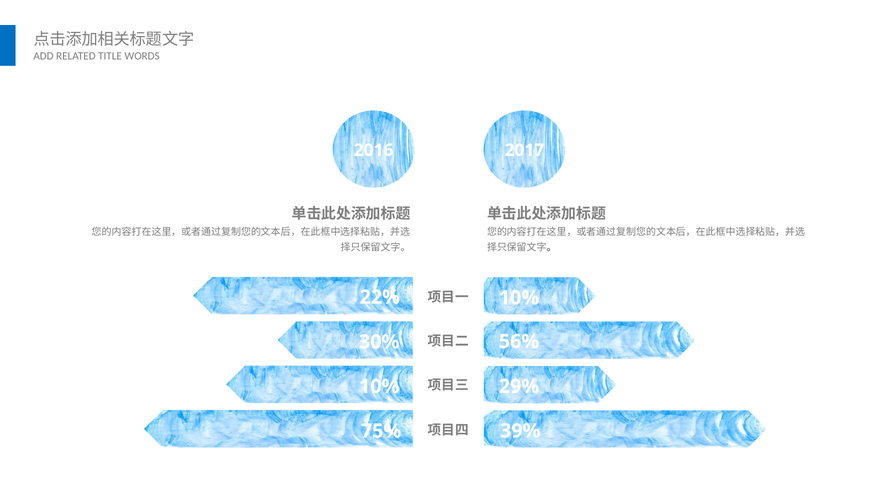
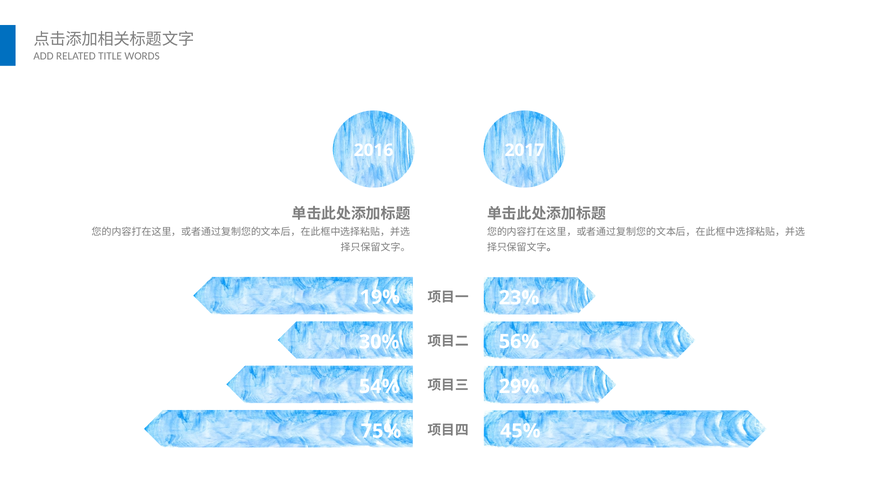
22%: 22% -> 19%
10% at (519, 298): 10% -> 23%
10% at (379, 386): 10% -> 54%
39%: 39% -> 45%
